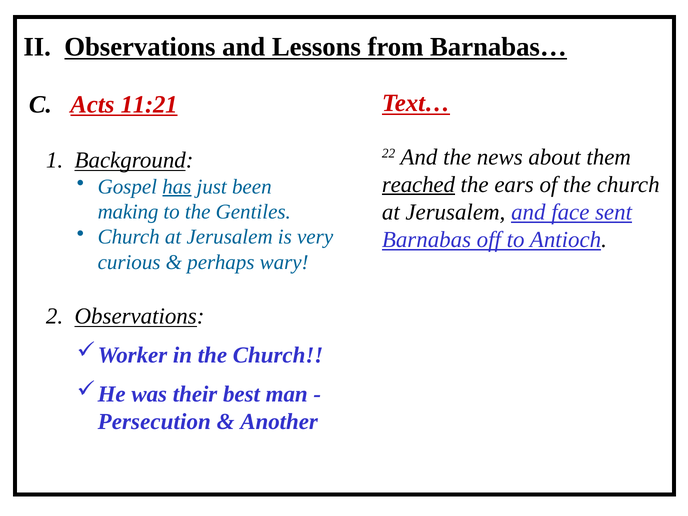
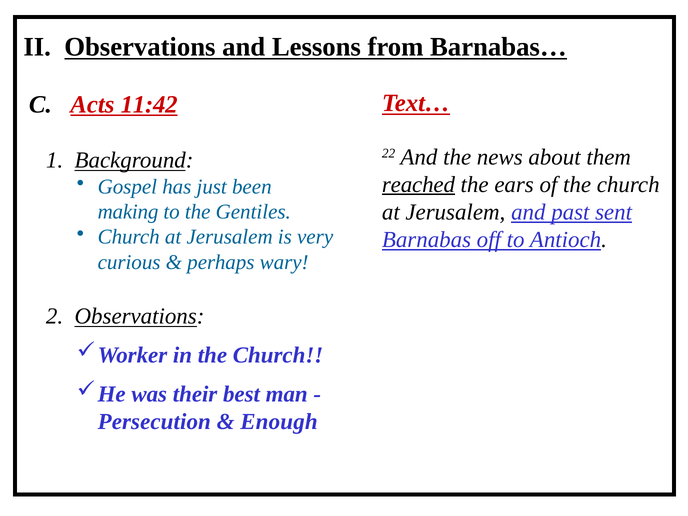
11:21: 11:21 -> 11:42
has underline: present -> none
face: face -> past
Another: Another -> Enough
